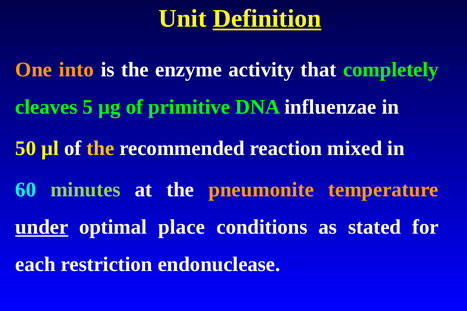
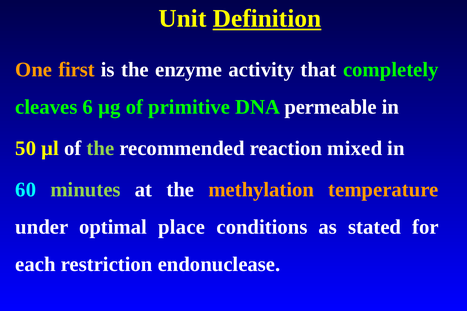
into: into -> first
5: 5 -> 6
influenzae: influenzae -> permeable
the at (100, 148) colour: yellow -> light green
pneumonite: pneumonite -> methylation
under underline: present -> none
